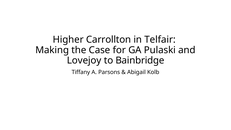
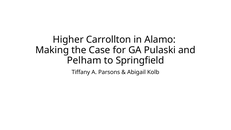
Telfair: Telfair -> Alamo
Lovejoy: Lovejoy -> Pelham
Bainbridge: Bainbridge -> Springfield
